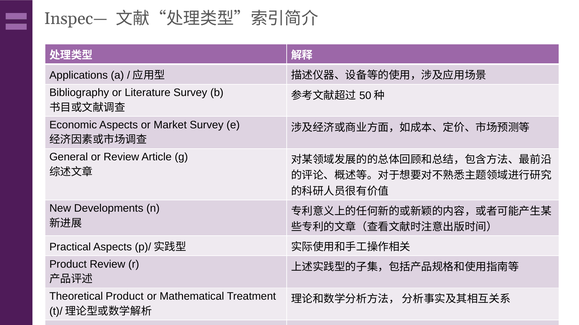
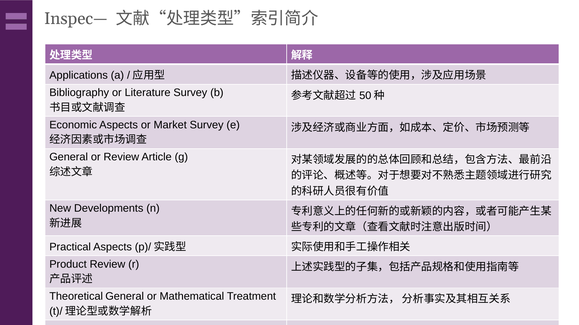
Theoretical Product: Product -> General
